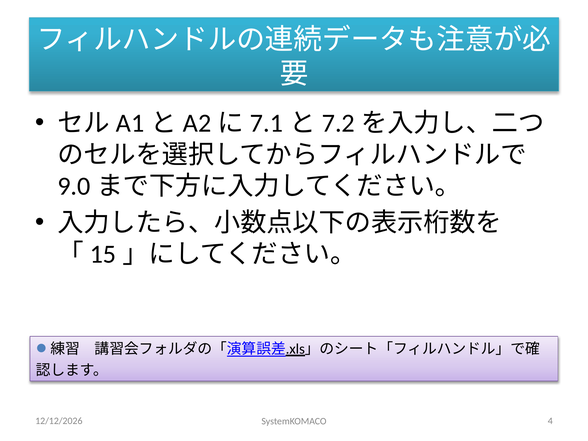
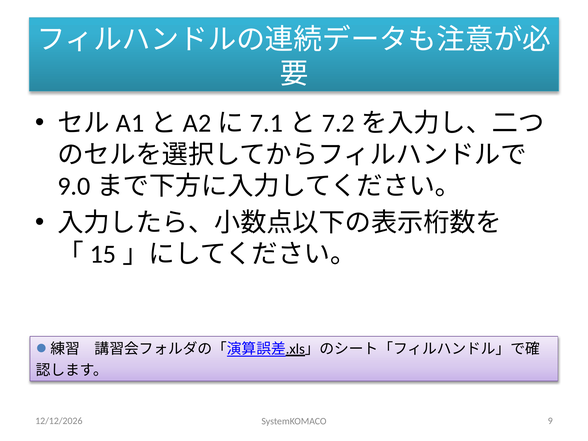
4: 4 -> 9
